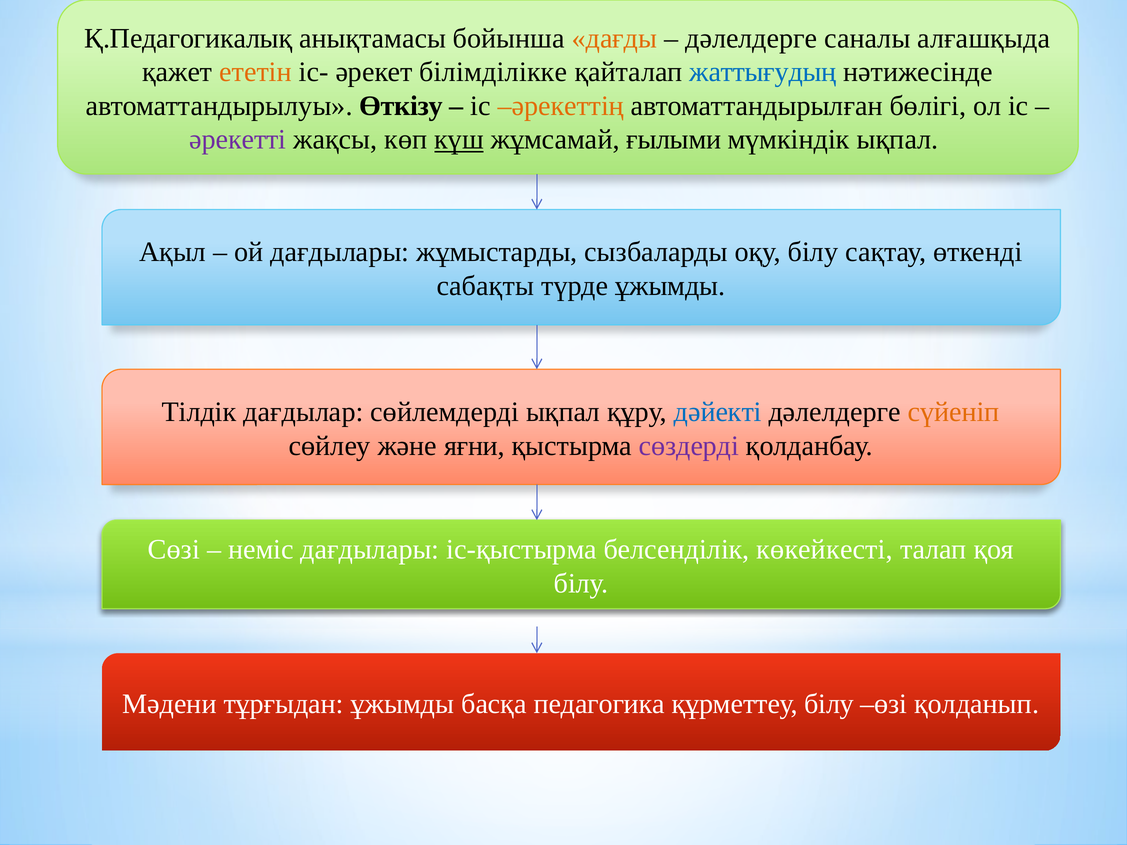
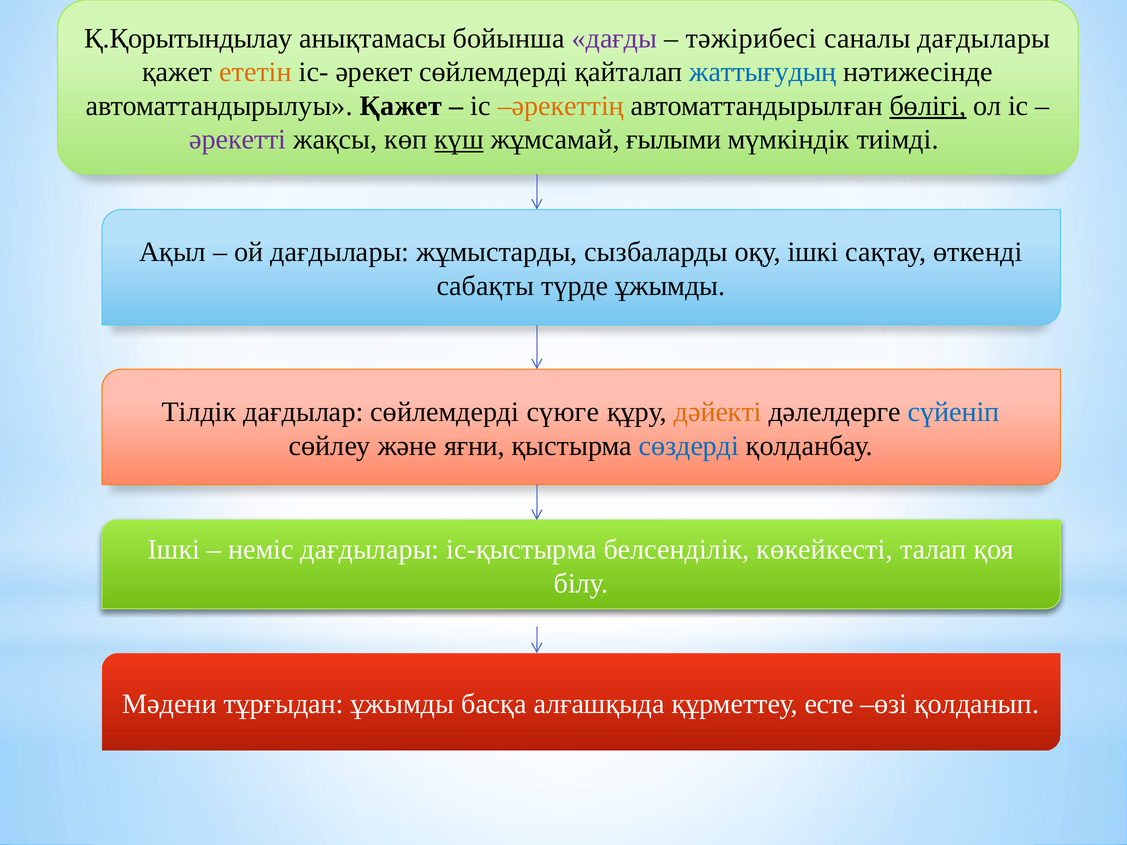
Қ.Педагогикалық: Қ.Педагогикалық -> Қ.Қорытындылау
дағды colour: orange -> purple
дәлелдерге at (751, 38): дәлелдерге -> тәжірибесі
саналы алғашқыда: алғашқыда -> дағдылары
әрекет білімділікке: білімділікке -> сөйлемдерді
автоматтандырылуы Өткізу: Өткізу -> Қажет
бөлігі underline: none -> present
мүмкіндік ықпал: ықпал -> тиімді
оқу білу: білу -> ішкі
сөйлемдерді ықпал: ықпал -> сүюге
дәйекті colour: blue -> orange
сүйеніп colour: orange -> blue
сөздерді colour: purple -> blue
Сөзі at (174, 550): Сөзі -> Ішкі
педагогика: педагогика -> алғашқыда
құрметтеу білу: білу -> есте
